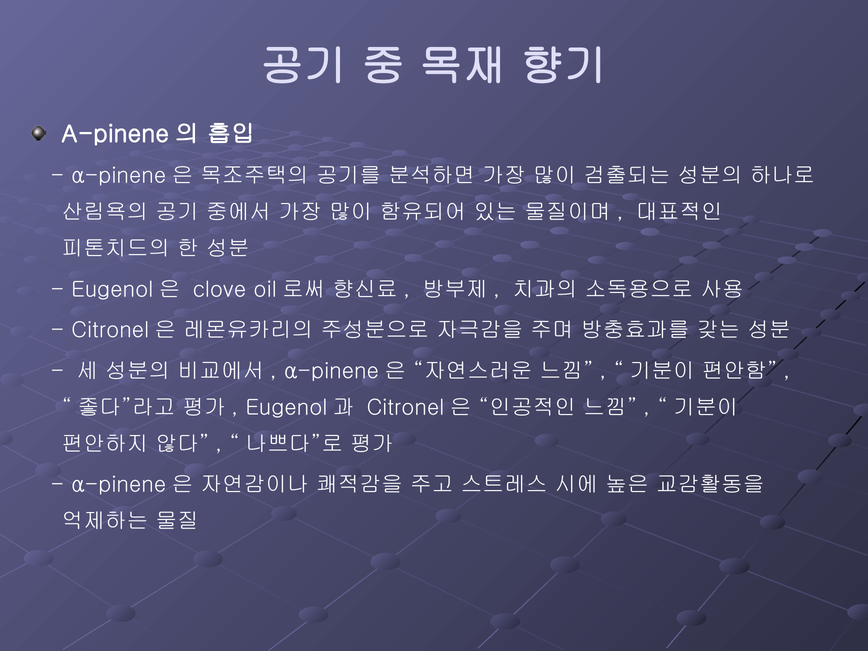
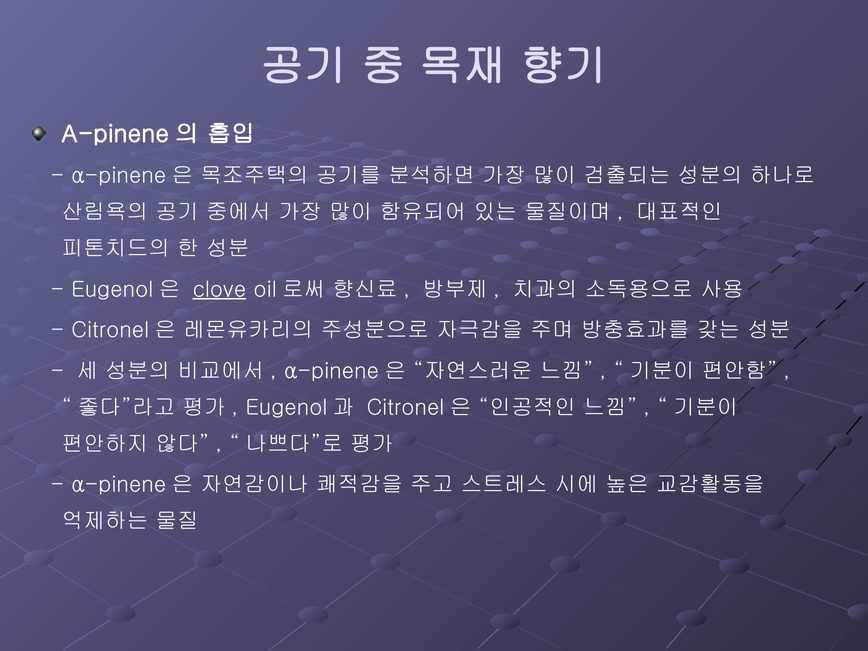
clove underline: none -> present
